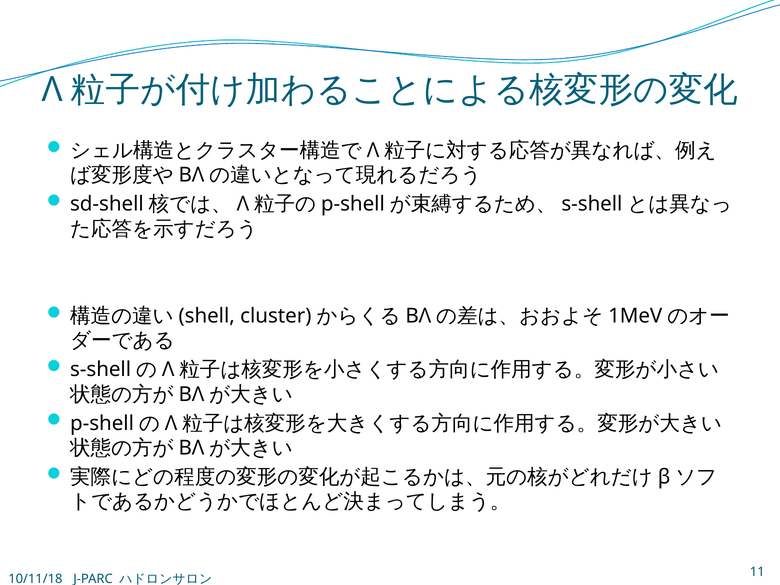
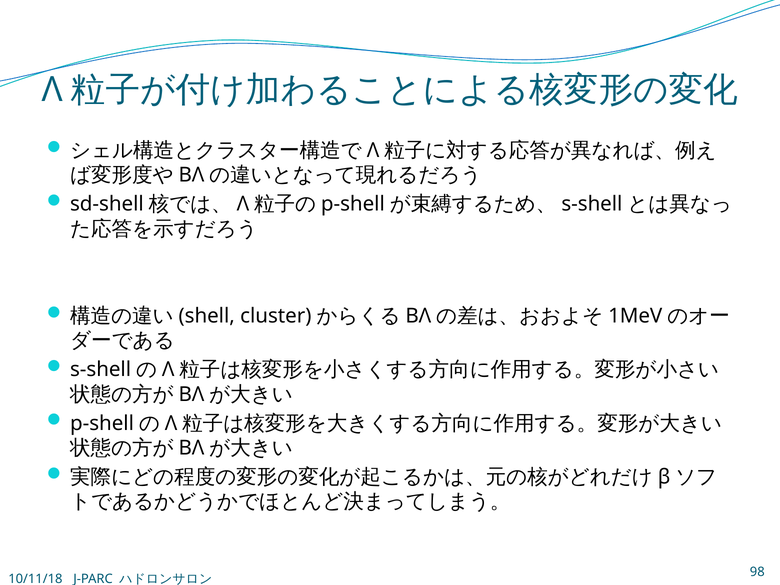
11: 11 -> 98
